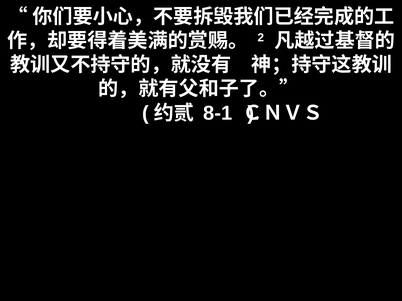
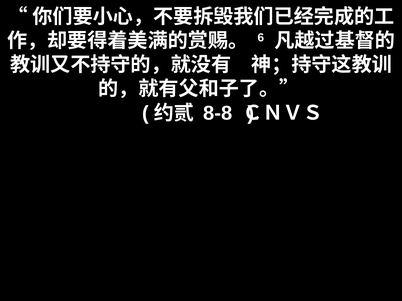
2: 2 -> 6
8-1: 8-1 -> 8-8
